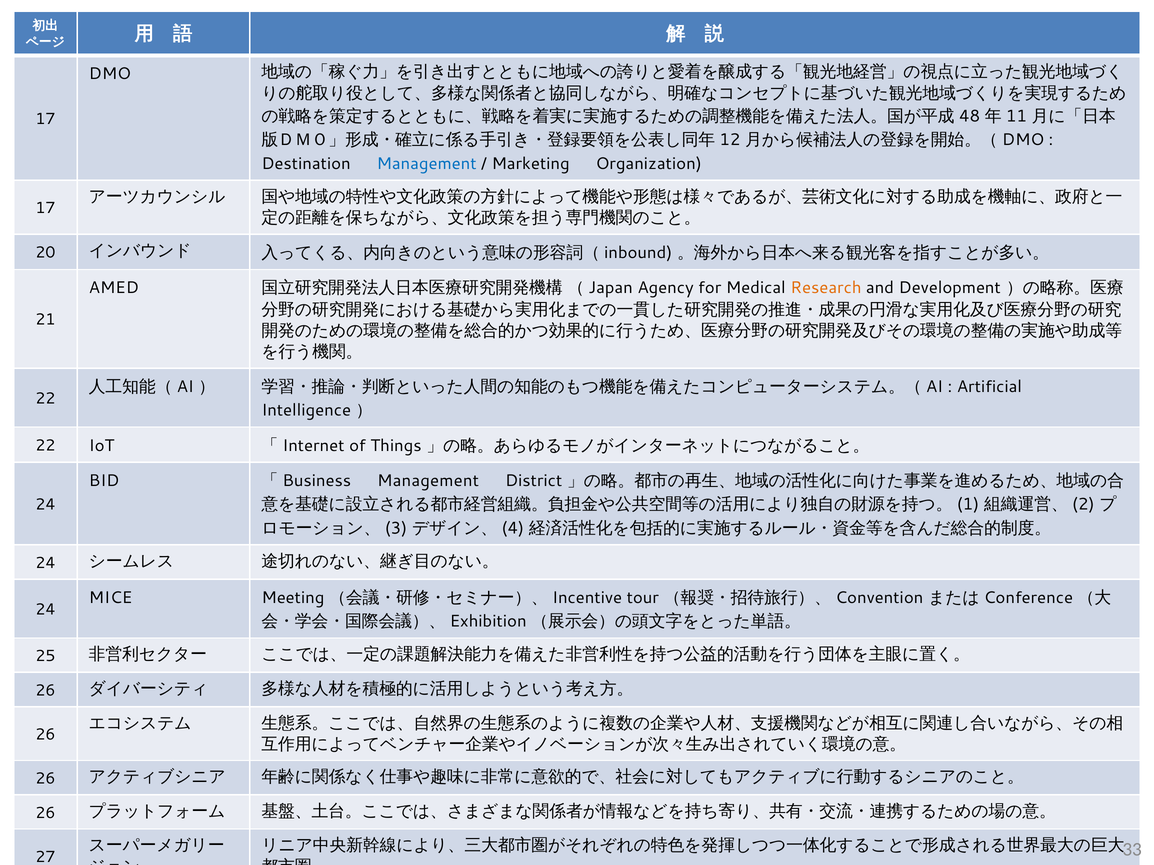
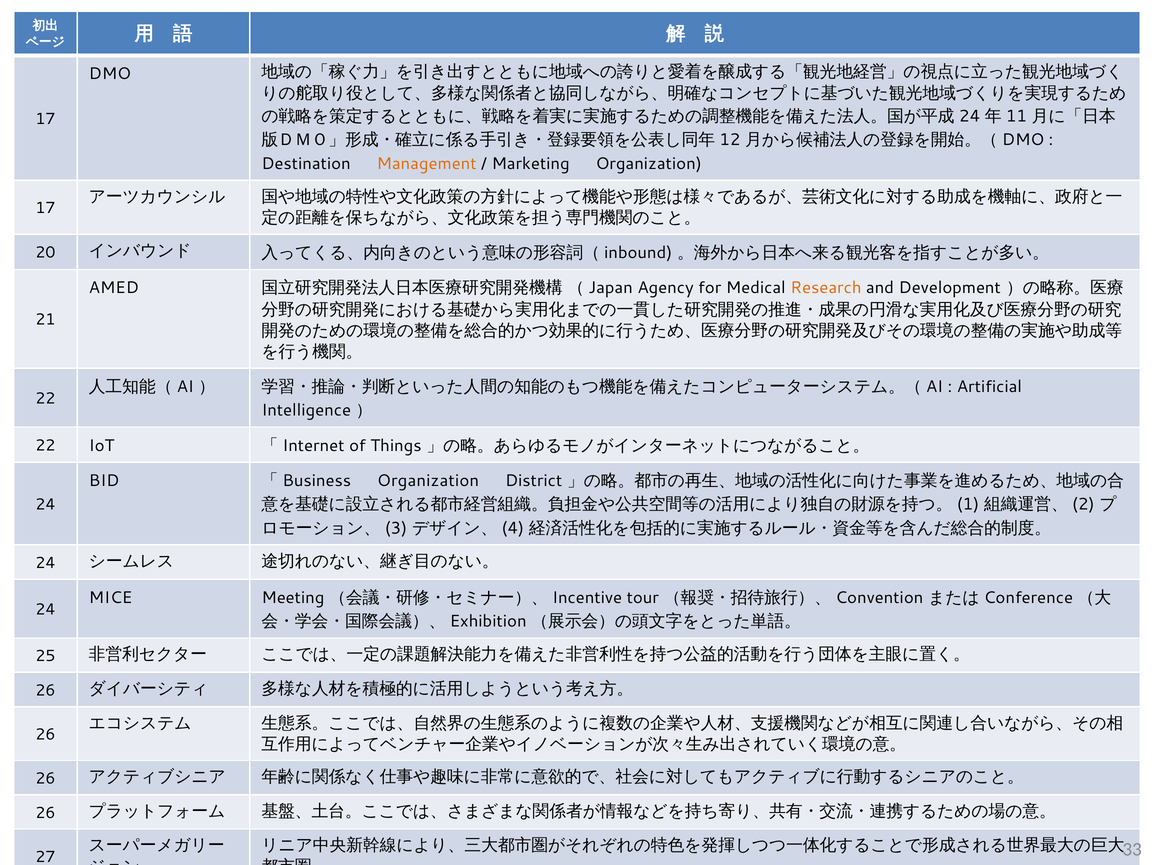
48 at (970, 116): 48 -> 24
Management at (427, 164) colour: blue -> orange
「Business Management: Management -> Organization
